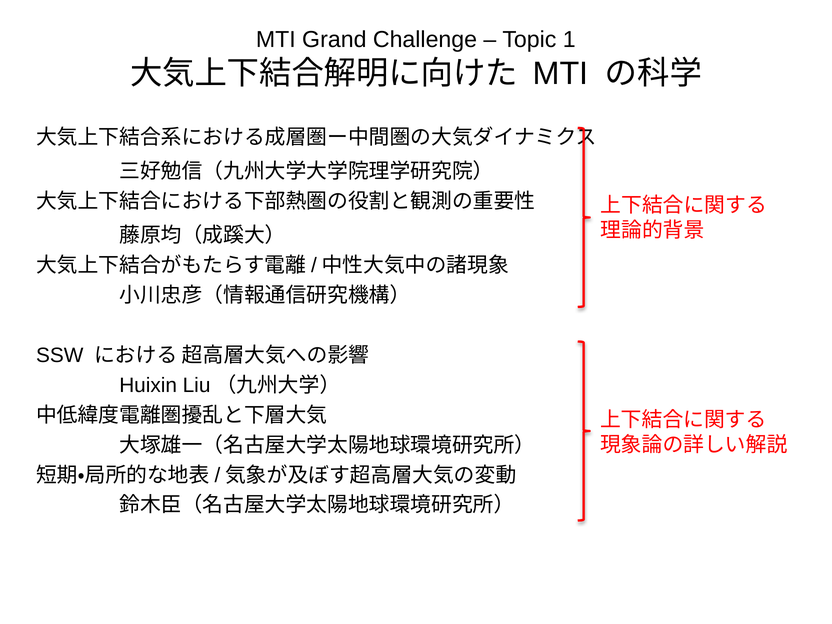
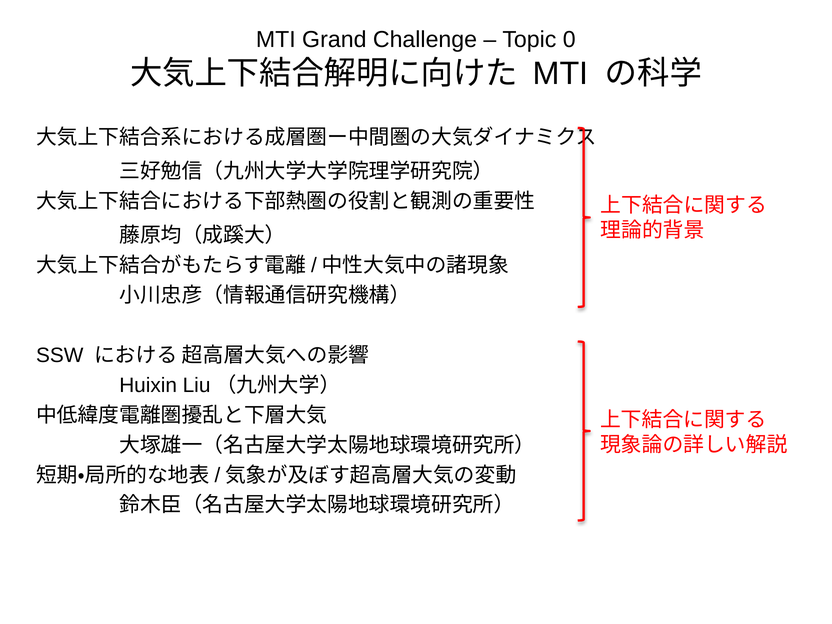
1: 1 -> 0
